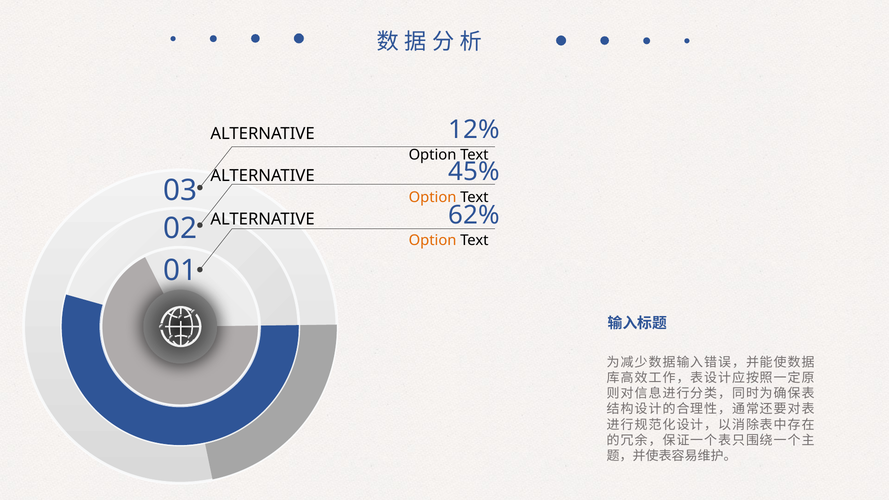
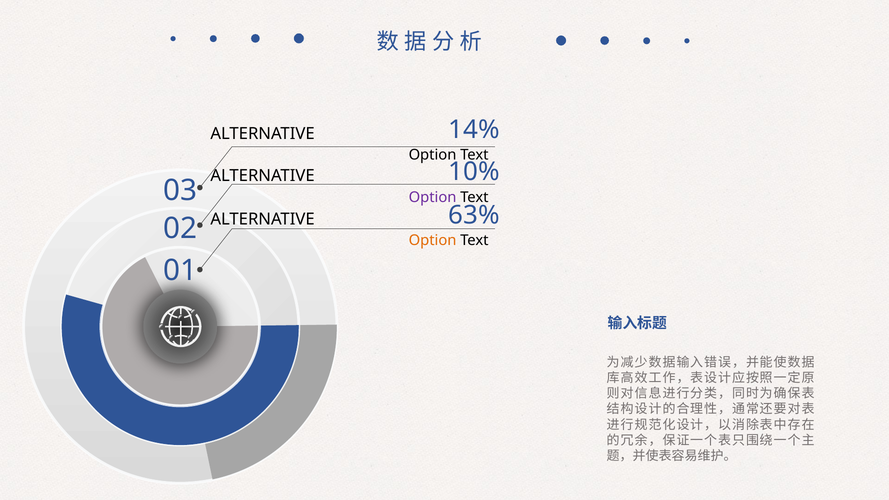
12%: 12% -> 14%
45%: 45% -> 10%
Option at (433, 197) colour: orange -> purple
62%: 62% -> 63%
